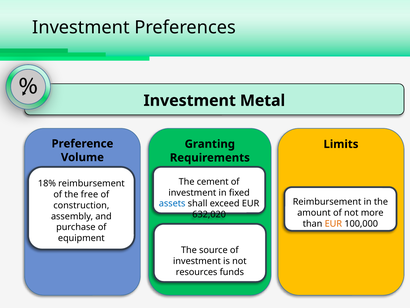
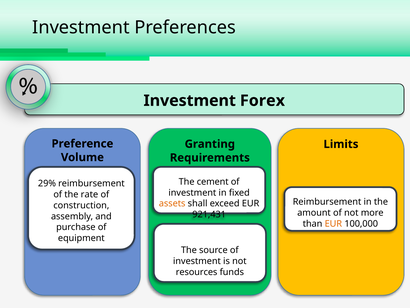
Metal: Metal -> Forex
18%: 18% -> 29%
free: free -> rate
assets colour: blue -> orange
632,020: 632,020 -> 921,431
